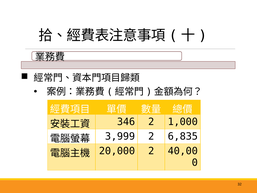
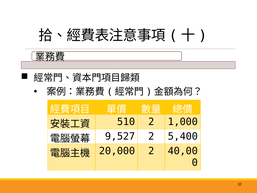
346: 346 -> 510
3,999: 3,999 -> 9,527
6,835: 6,835 -> 5,400
